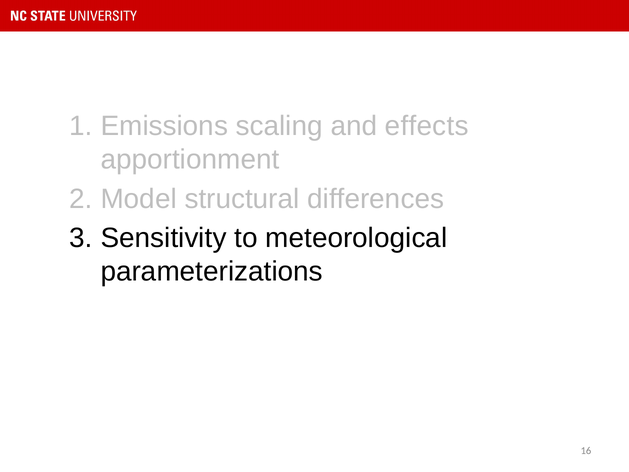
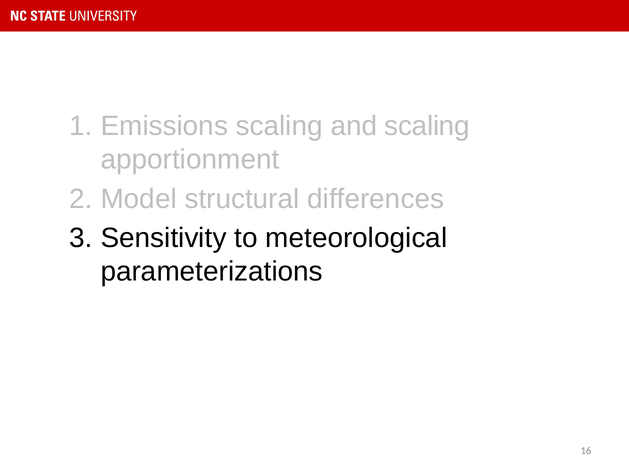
and effects: effects -> scaling
